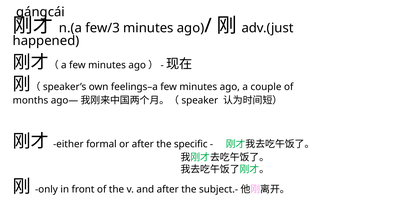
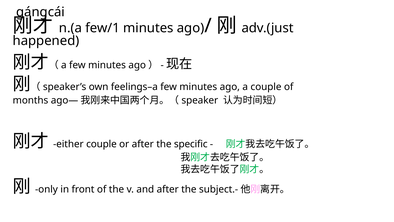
few/3: few/3 -> few/1
formal at (101, 144): formal -> couple
